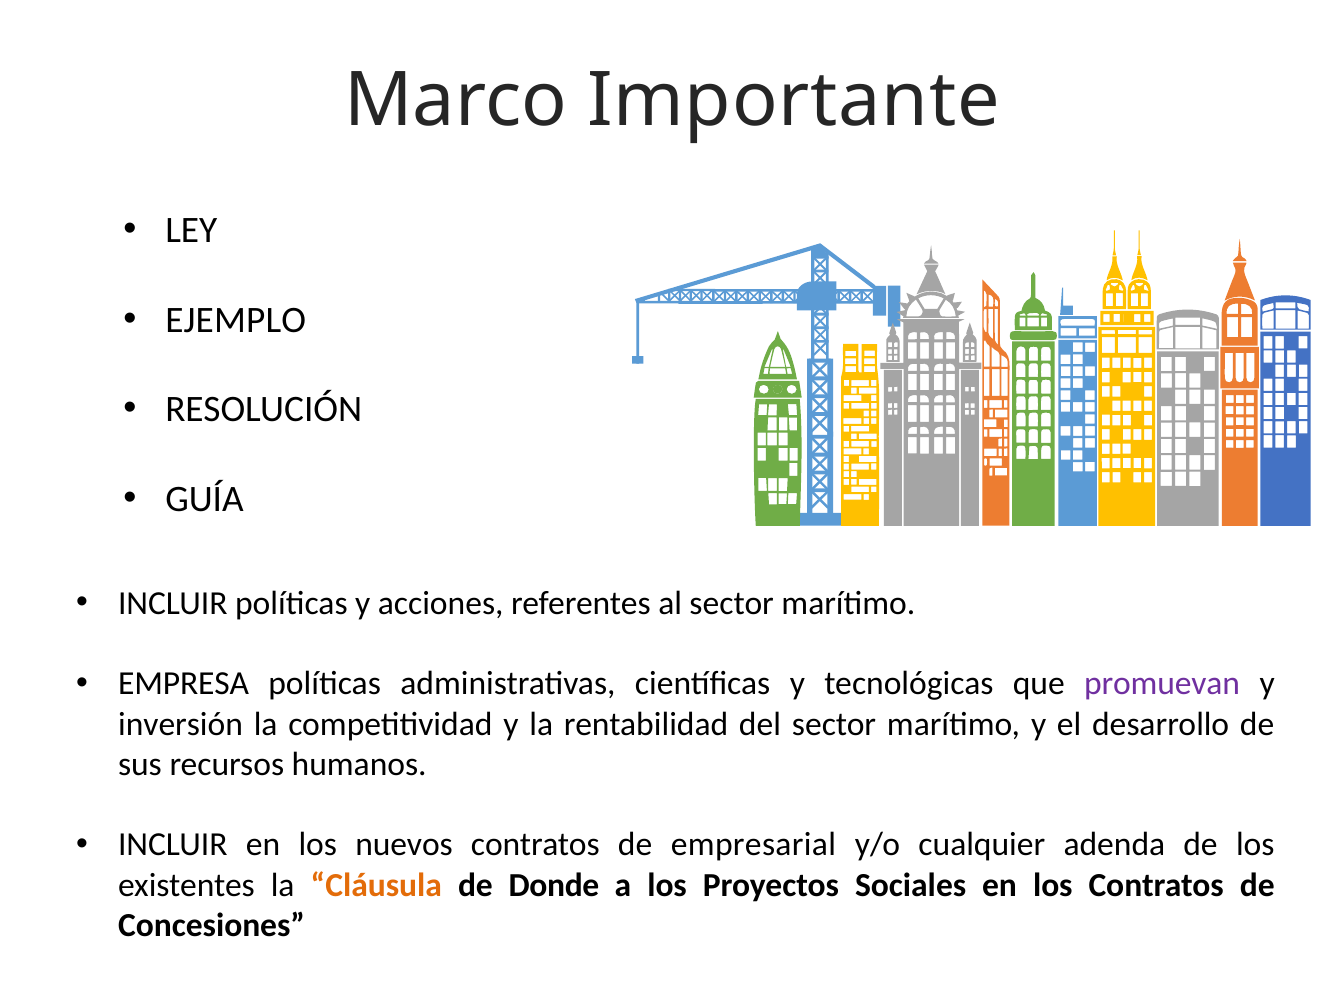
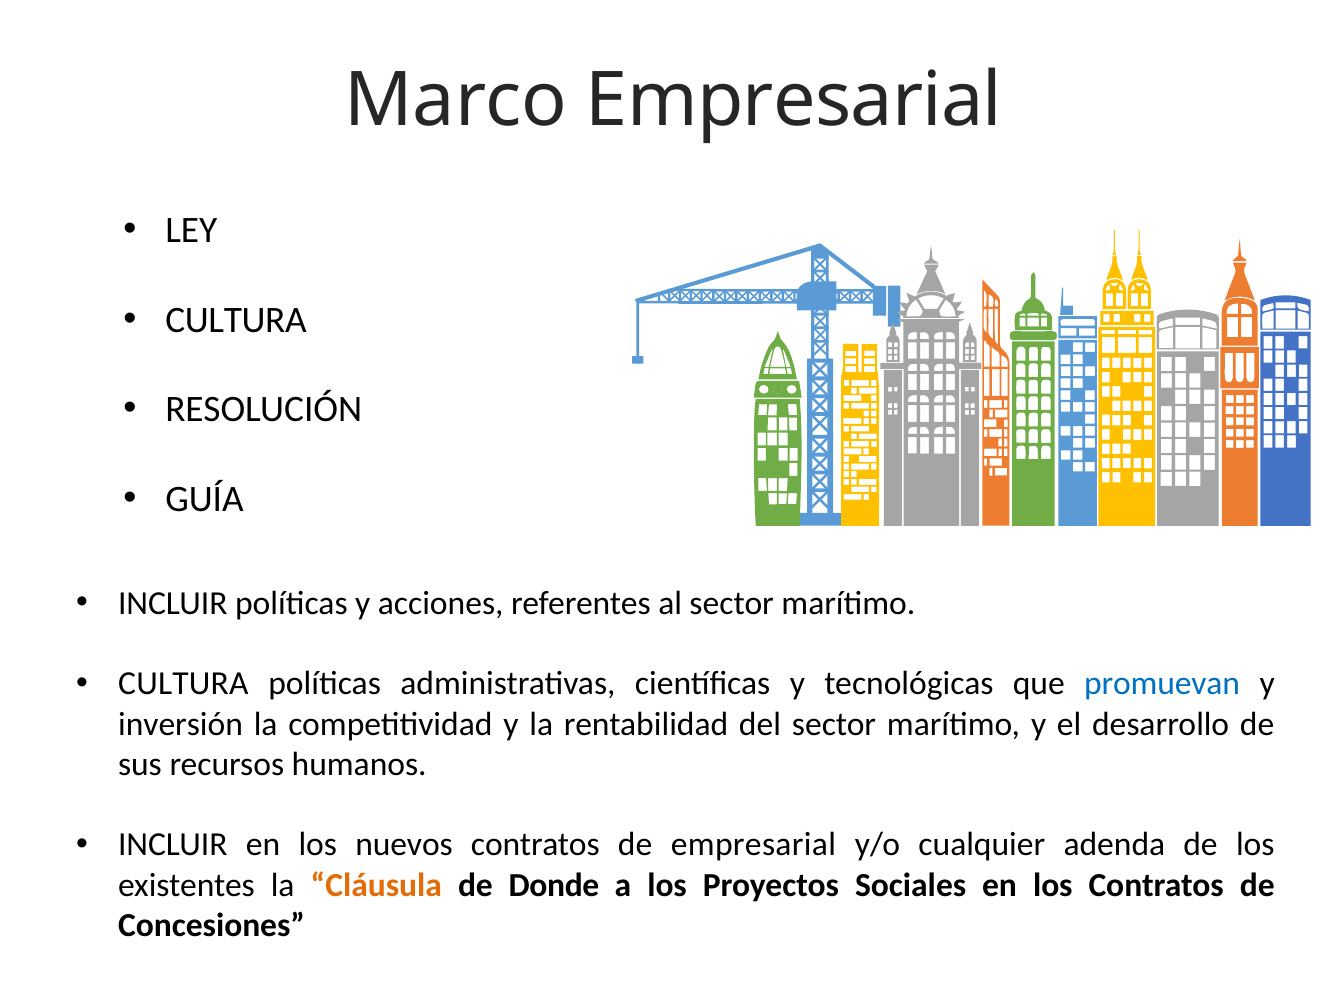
Marco Importante: Importante -> Empresarial
EJEMPLO at (236, 320): EJEMPLO -> CULTURA
EMPRESA at (184, 684): EMPRESA -> CULTURA
promuevan colour: purple -> blue
